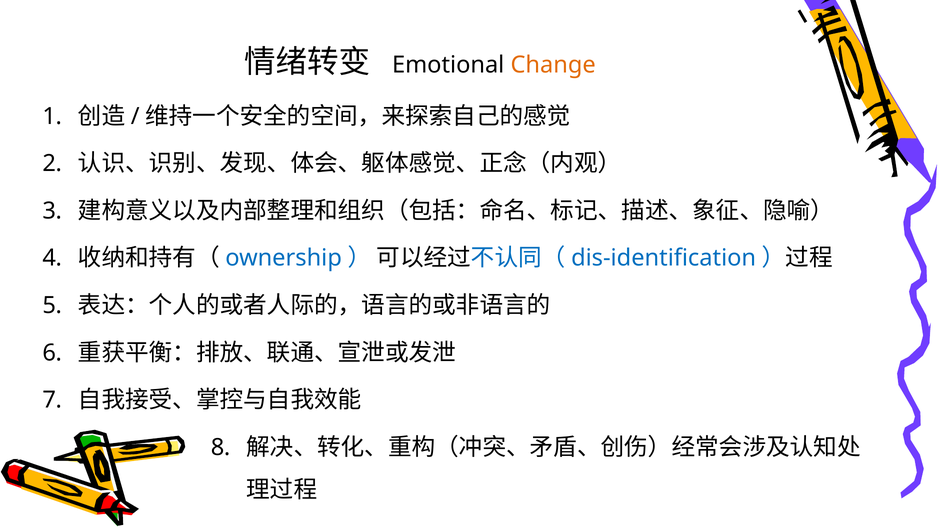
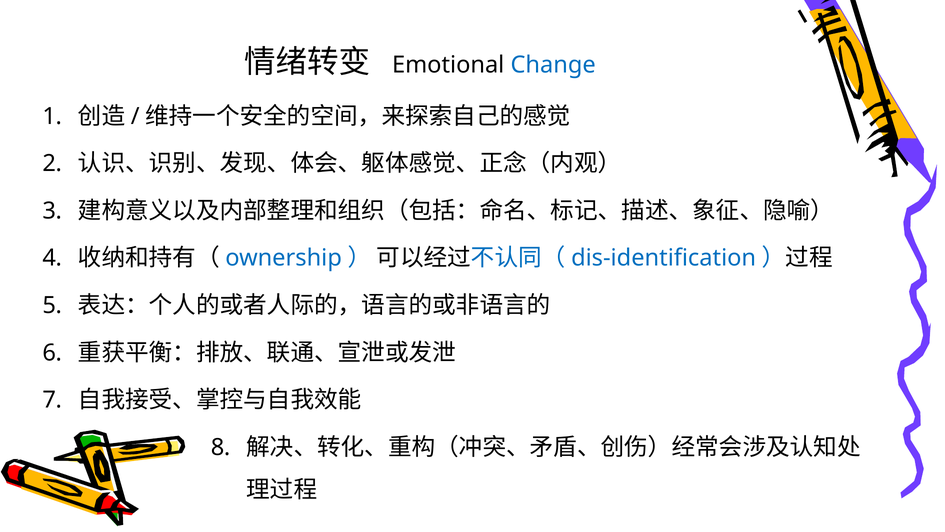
Change colour: orange -> blue
